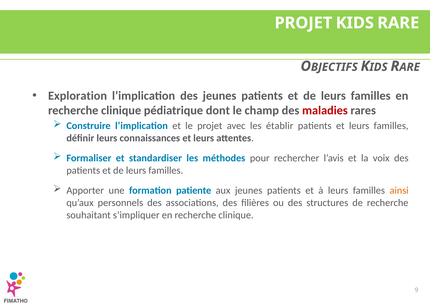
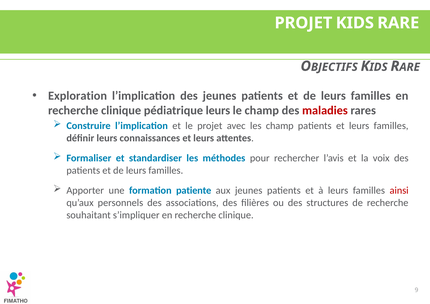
pédiatrique dont: dont -> leurs
les établir: établir -> champ
ainsi colour: orange -> red
